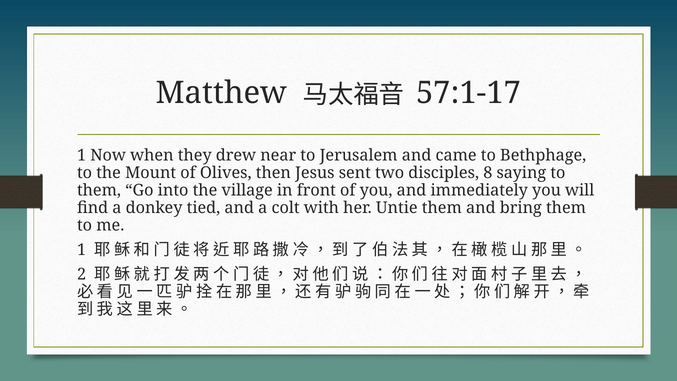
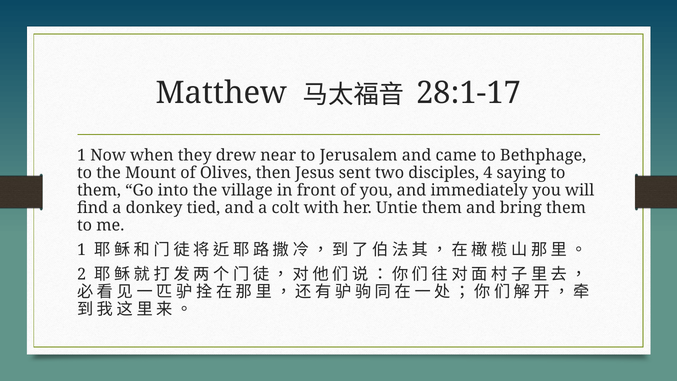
57:1-17: 57:1-17 -> 28:1-17
8: 8 -> 4
